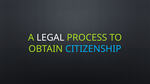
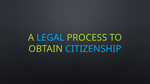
LEGAL colour: white -> light blue
